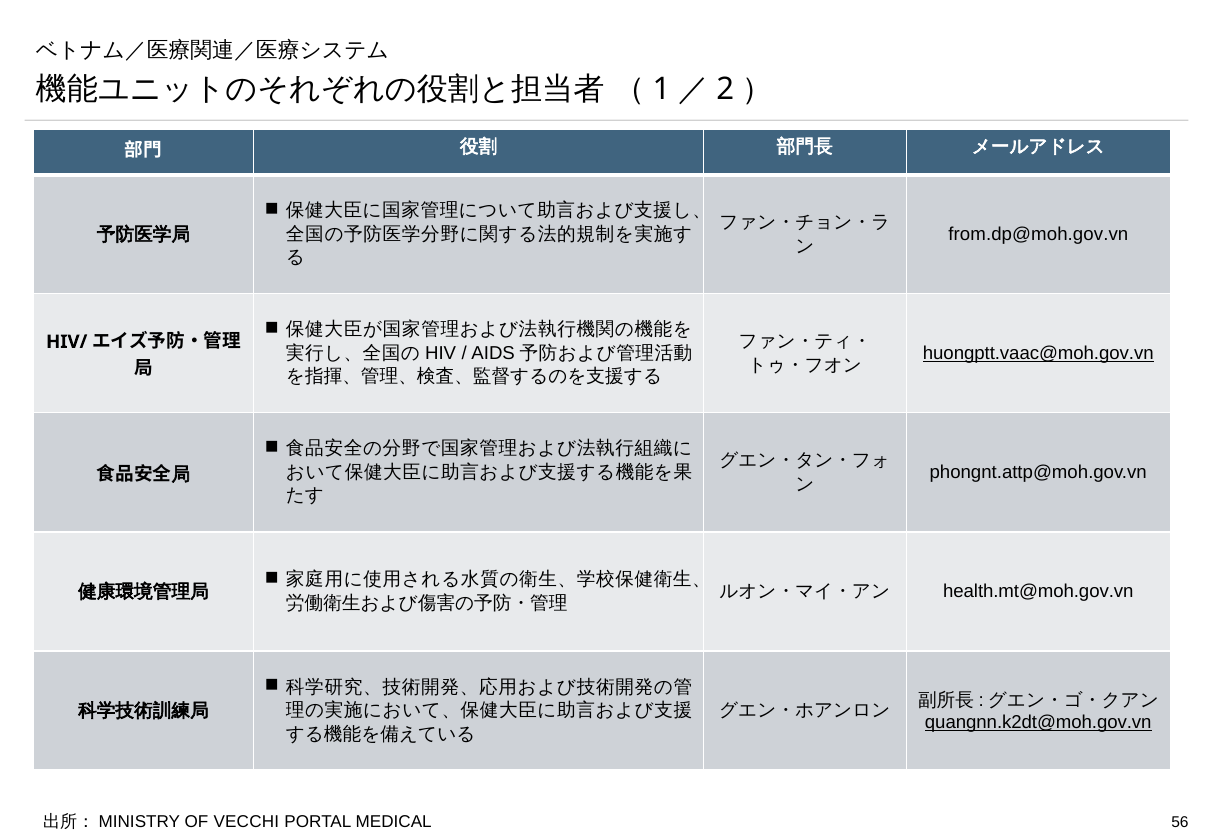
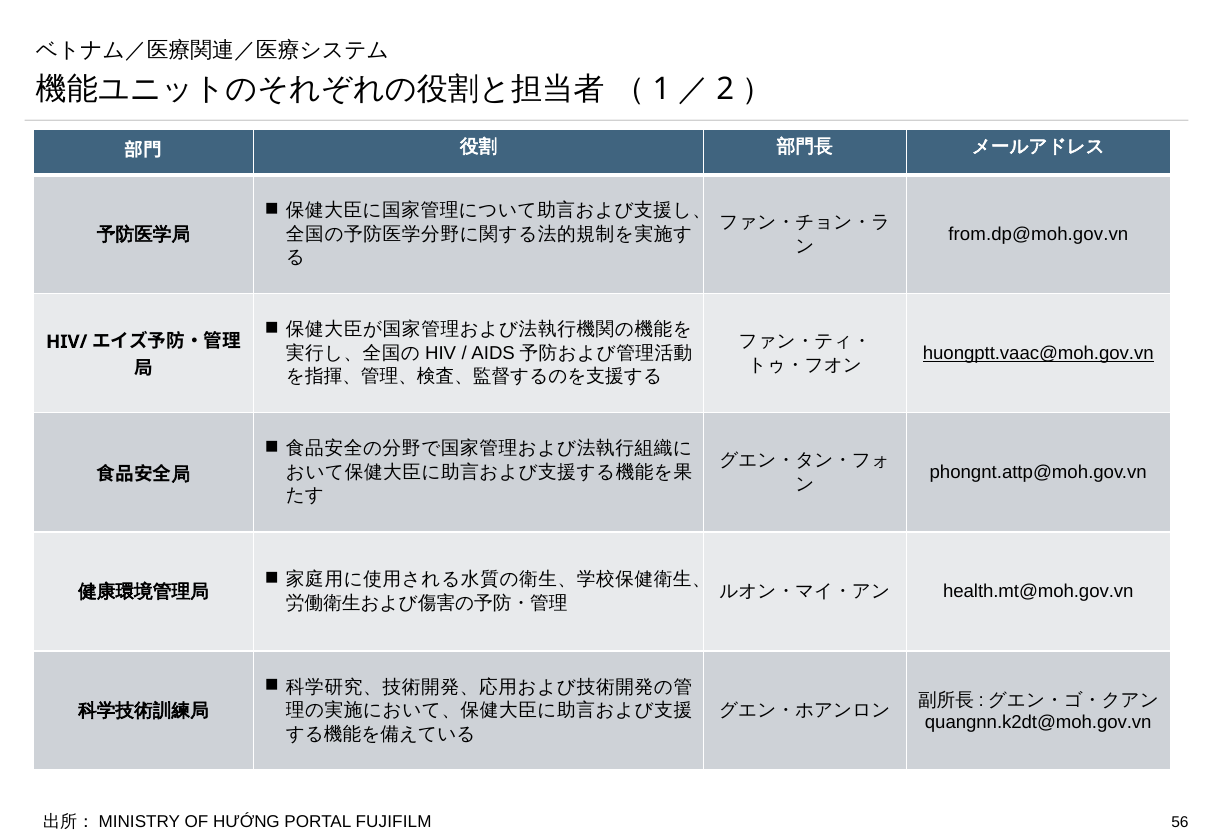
quangnn.k2dt@moh.gov.vn underline: present -> none
VECCHI: VECCHI -> HƯỚNG
MEDICAL: MEDICAL -> FUJIFILM
